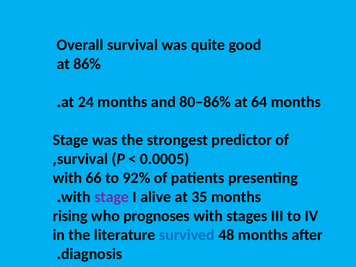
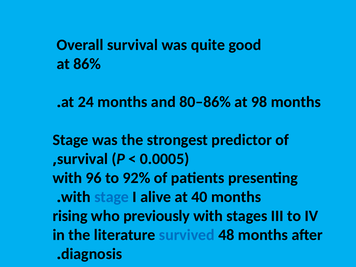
64: 64 -> 98
66: 66 -> 96
stage at (112, 197) colour: purple -> blue
35: 35 -> 40
prognoses: prognoses -> previously
